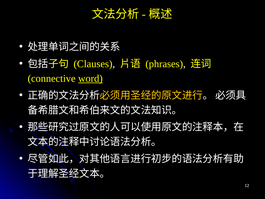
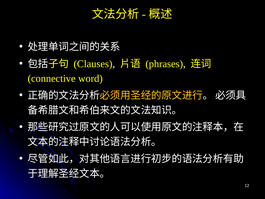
word underline: present -> none
